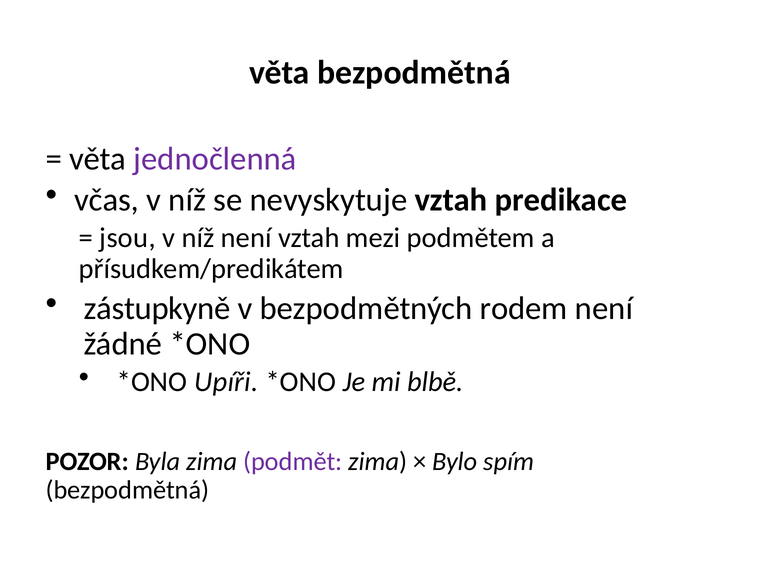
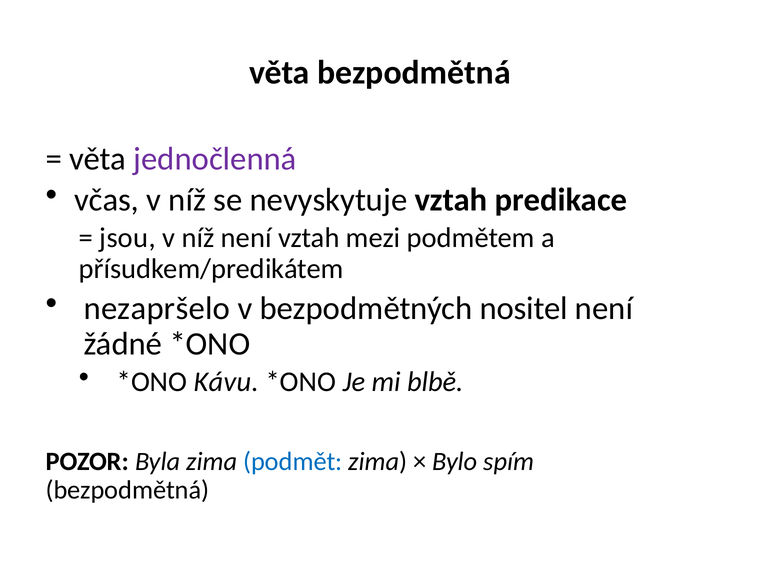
zástupkyně: zástupkyně -> nezapršelo
rodem: rodem -> nositel
Upíři: Upíři -> Kávu
podmět colour: purple -> blue
